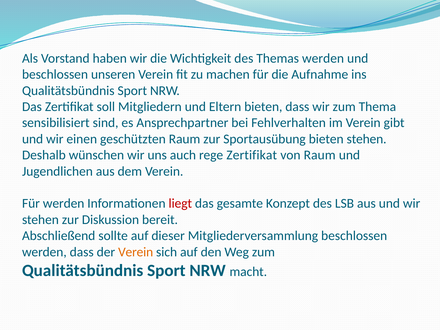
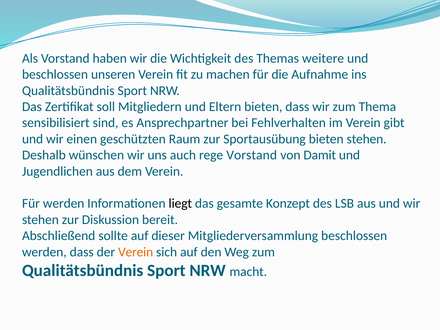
Themas werden: werden -> weitere
rege Zertifikat: Zertifikat -> Vorstand
von Raum: Raum -> Damit
liegt colour: red -> black
